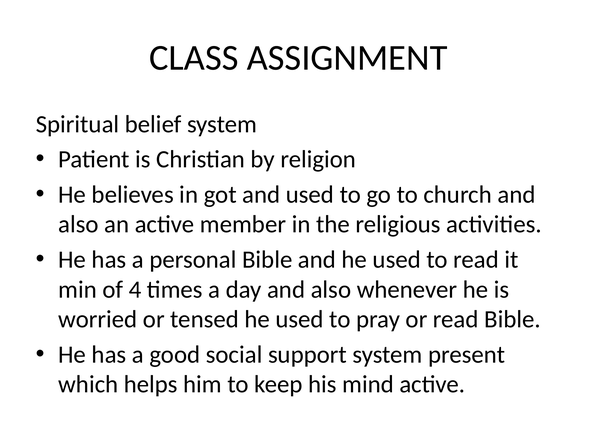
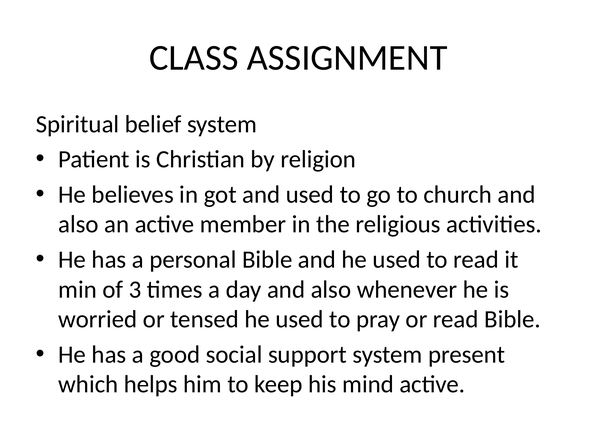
4: 4 -> 3
